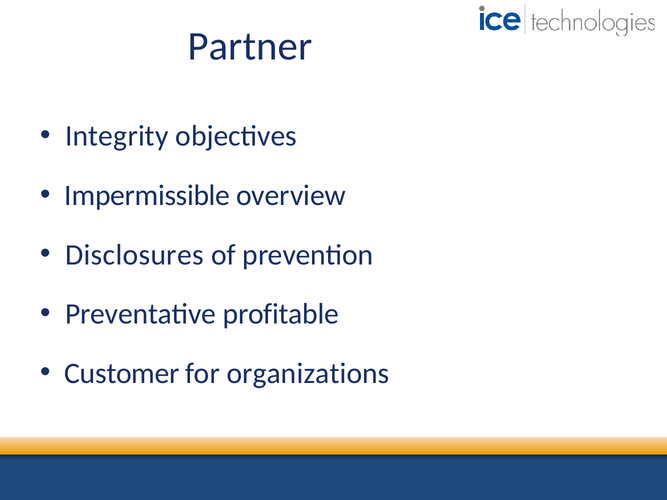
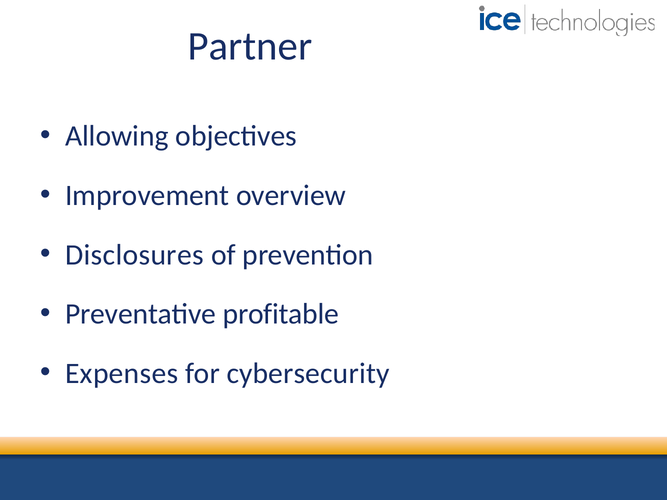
Integrity: Integrity -> Allowing
Impermissible: Impermissible -> Improvement
Customer: Customer -> Expenses
organizations: organizations -> cybersecurity
